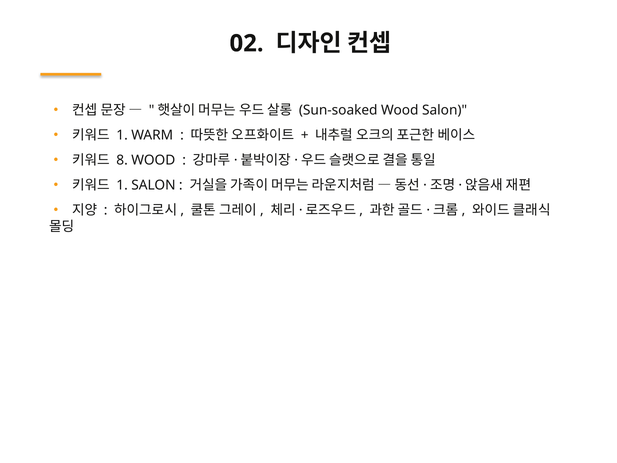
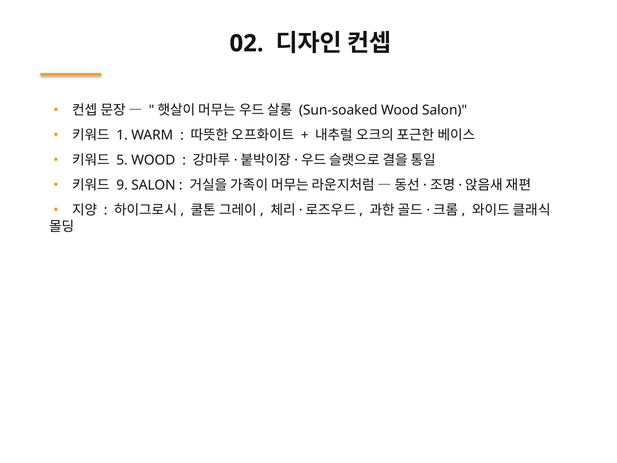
8: 8 -> 5
1 at (122, 185): 1 -> 9
